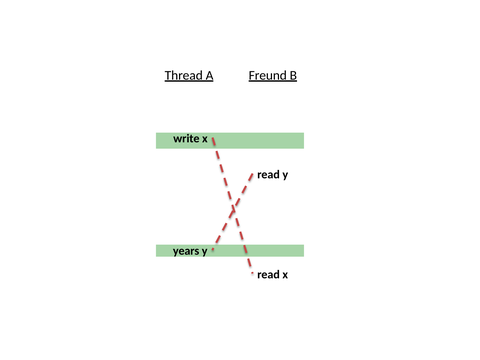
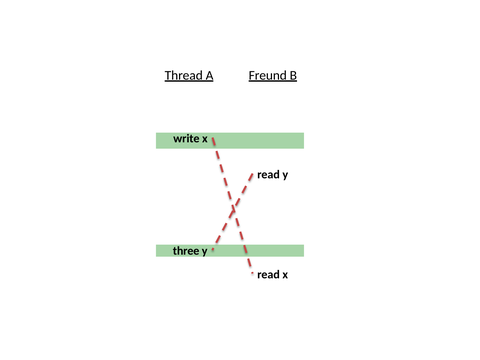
years: years -> three
